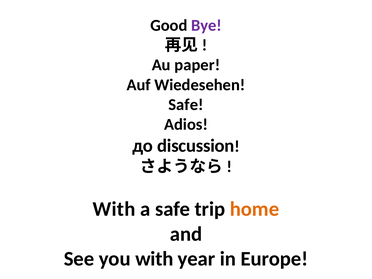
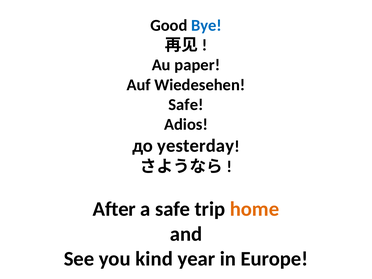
Bye colour: purple -> blue
discussion: discussion -> yesterday
With at (114, 209): With -> After
you with: with -> kind
